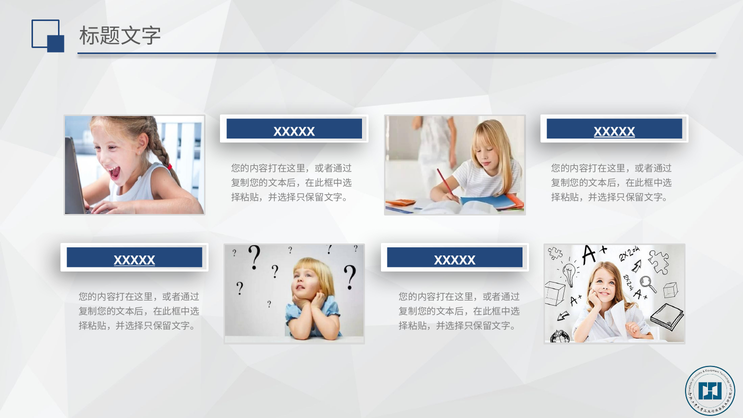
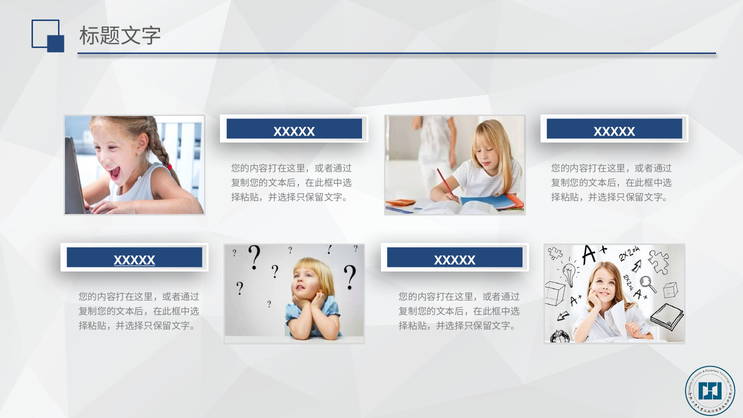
XXXXX at (614, 132) underline: present -> none
